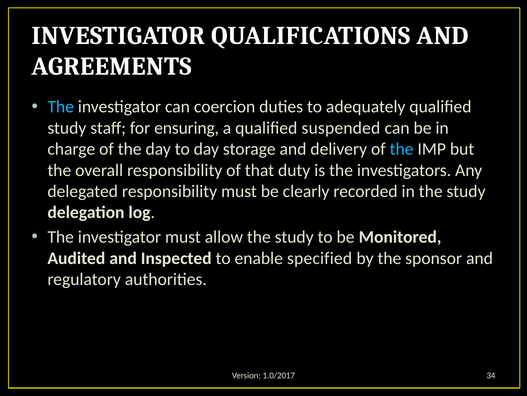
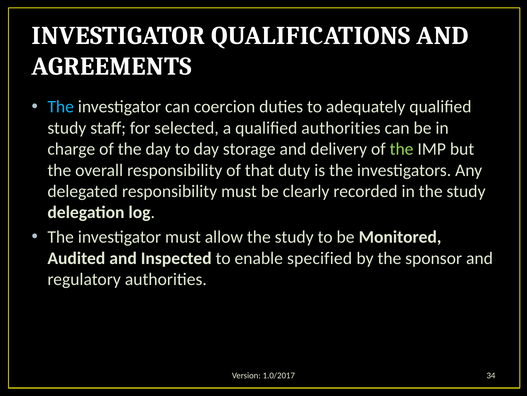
ensuring: ensuring -> selected
qualified suspended: suspended -> authorities
the at (402, 149) colour: light blue -> light green
